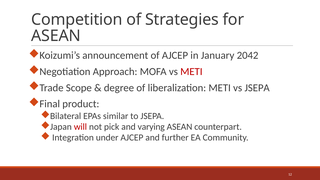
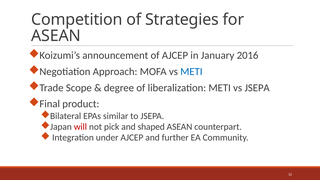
2042: 2042 -> 2016
METI at (191, 72) colour: red -> blue
varying: varying -> shaped
